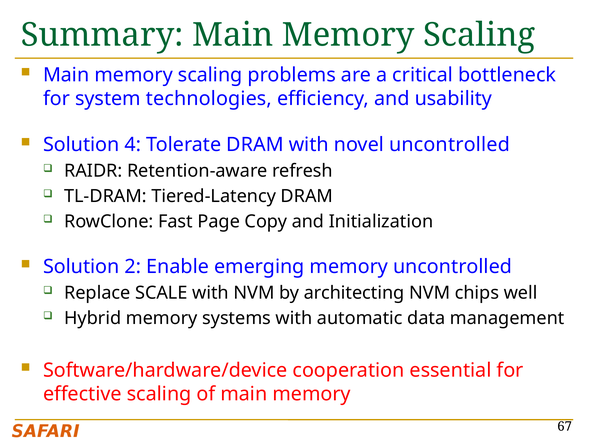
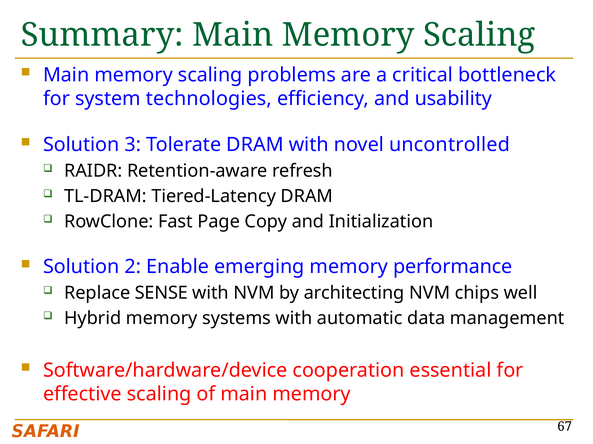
4: 4 -> 3
memory uncontrolled: uncontrolled -> performance
SCALE: SCALE -> SENSE
